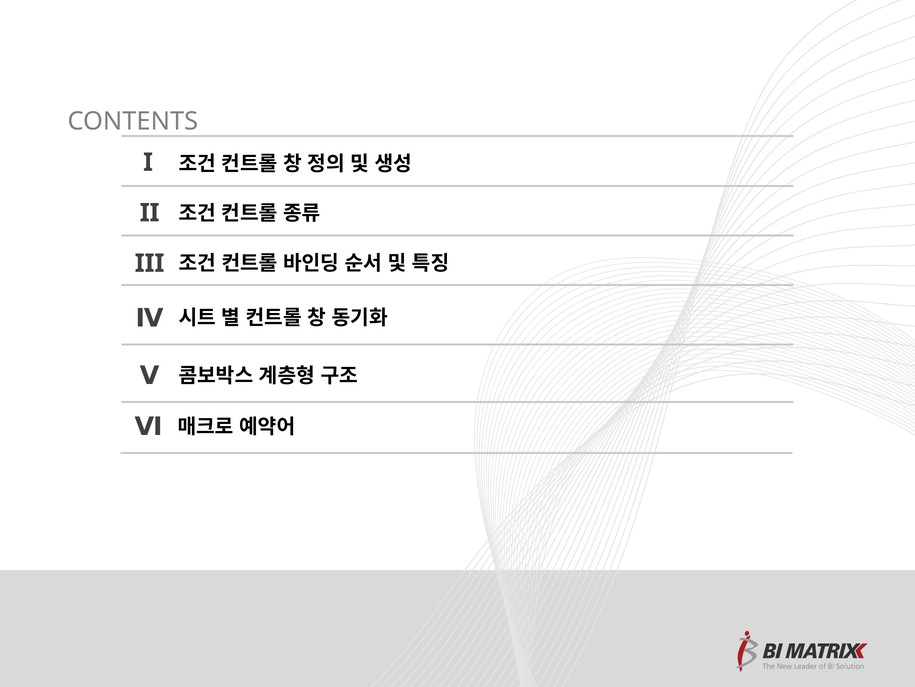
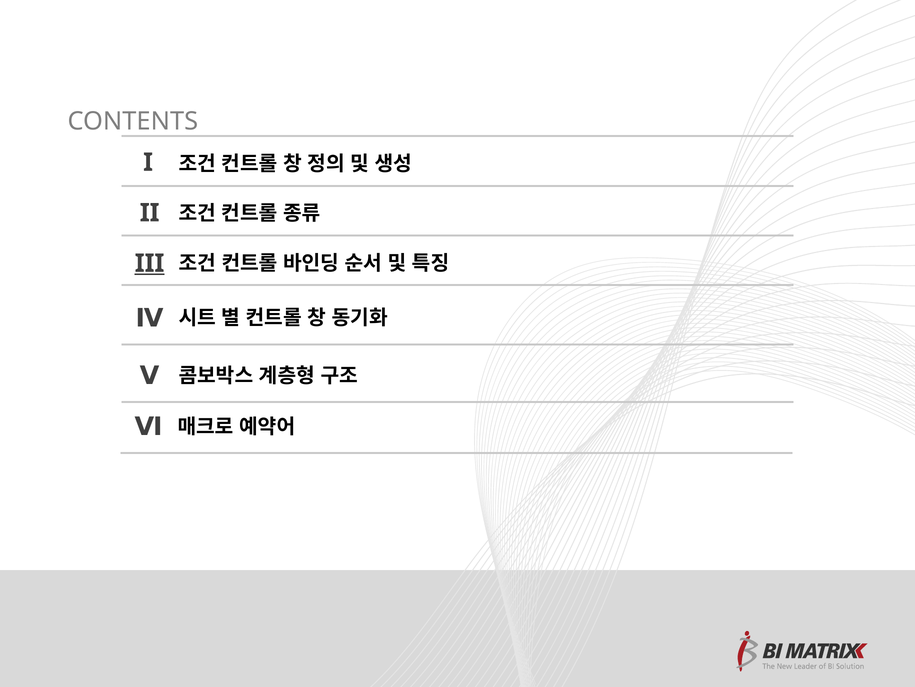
III underline: none -> present
